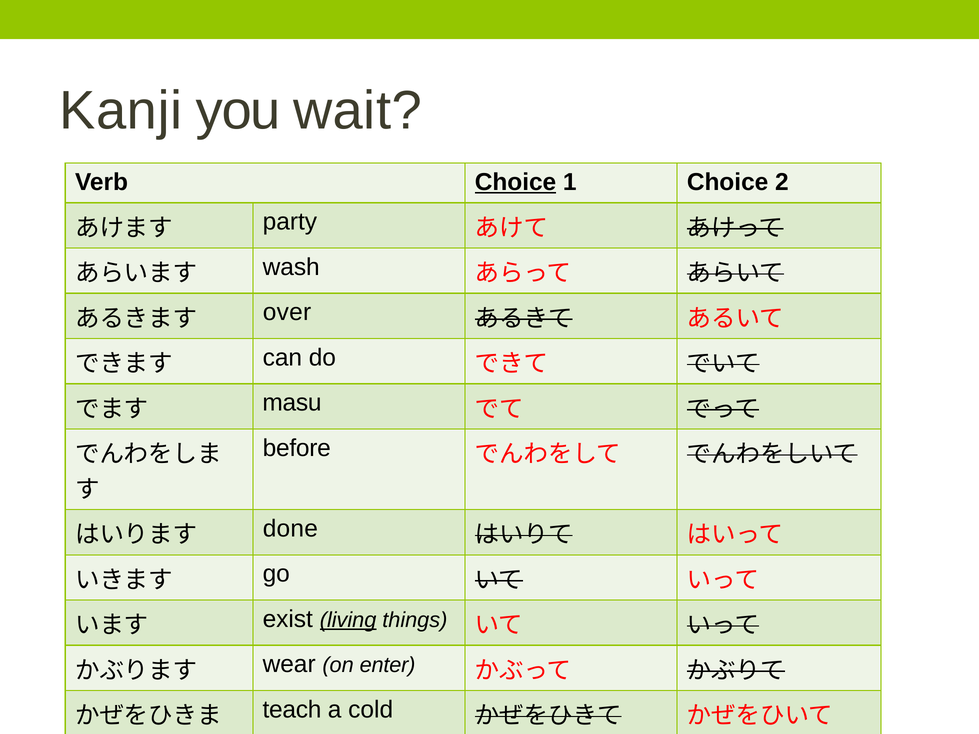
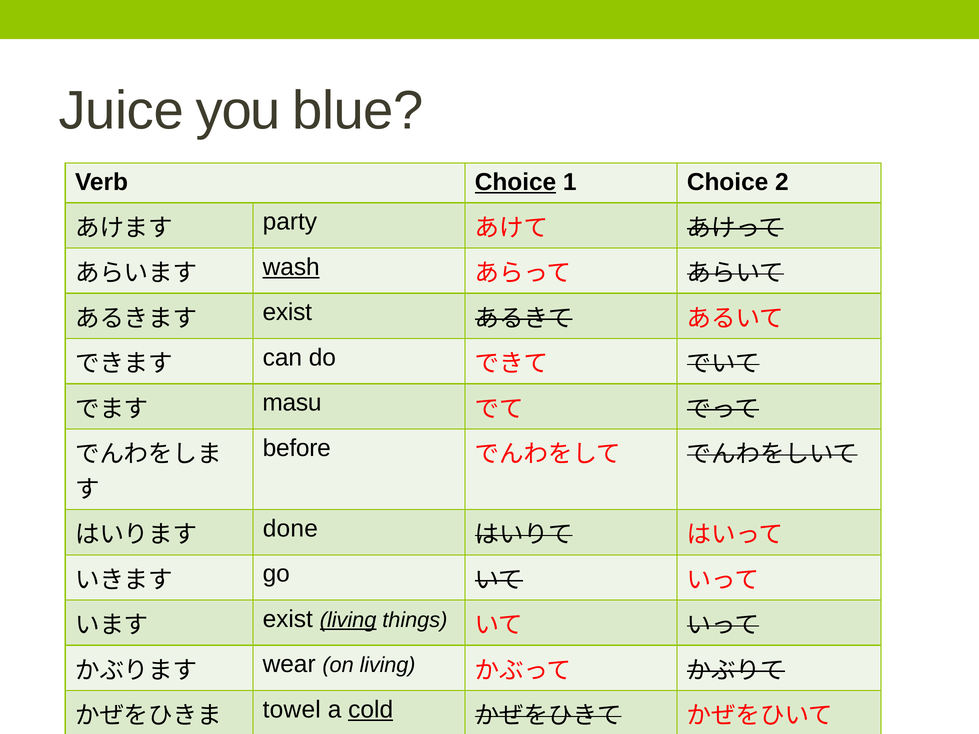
Kanji: Kanji -> Juice
wait: wait -> blue
wash underline: none -> present
over at (287, 312): over -> exist
on enter: enter -> living
teach: teach -> towel
cold underline: none -> present
